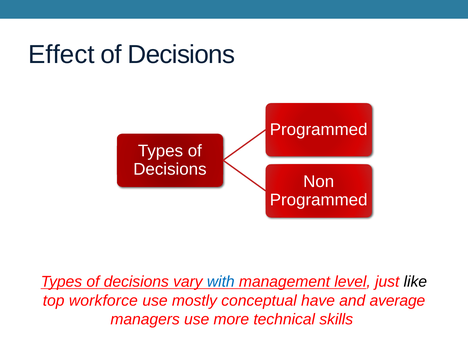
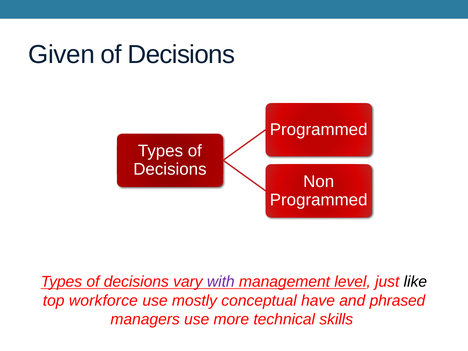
Effect: Effect -> Given
with colour: blue -> purple
average: average -> phrased
